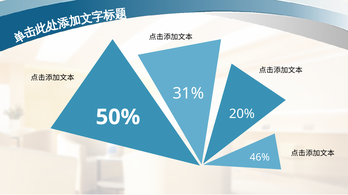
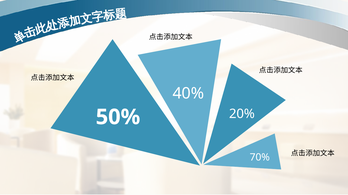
31%: 31% -> 40%
46%: 46% -> 70%
